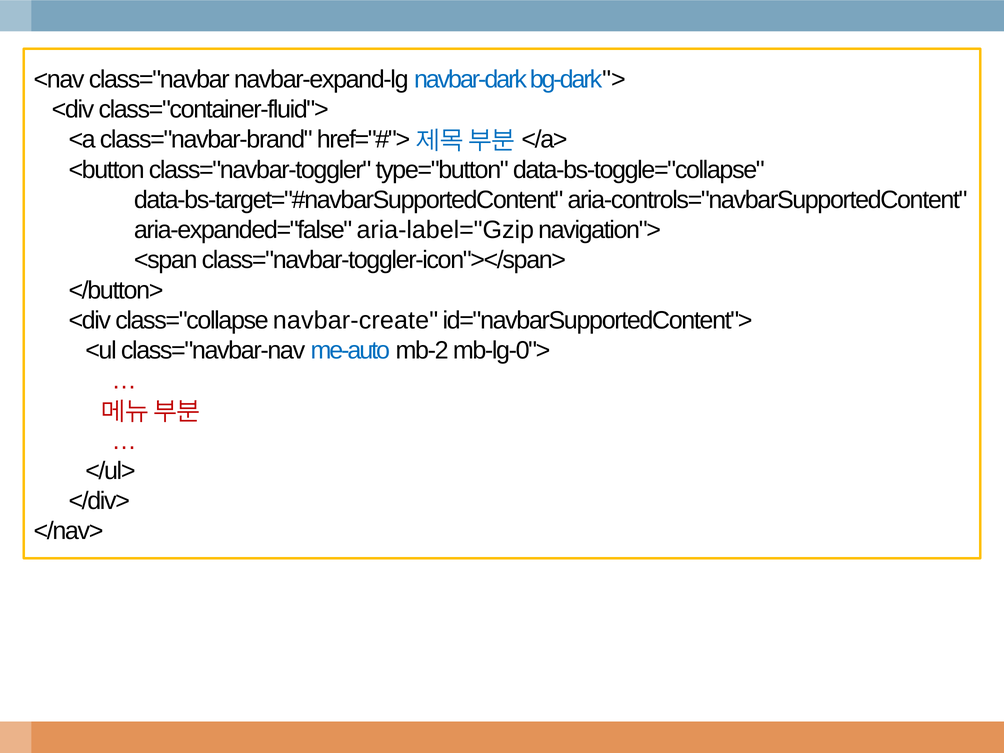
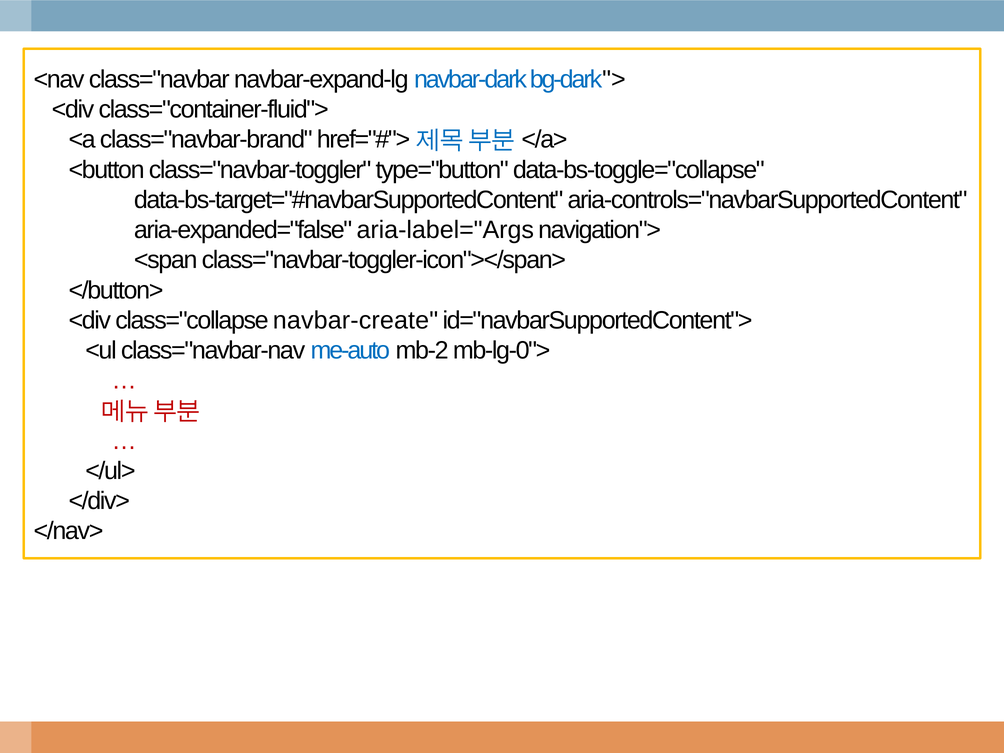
aria-label="Gzip: aria-label="Gzip -> aria-label="Args
